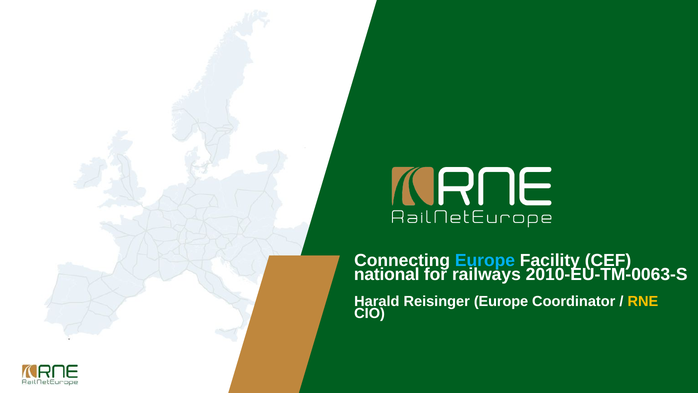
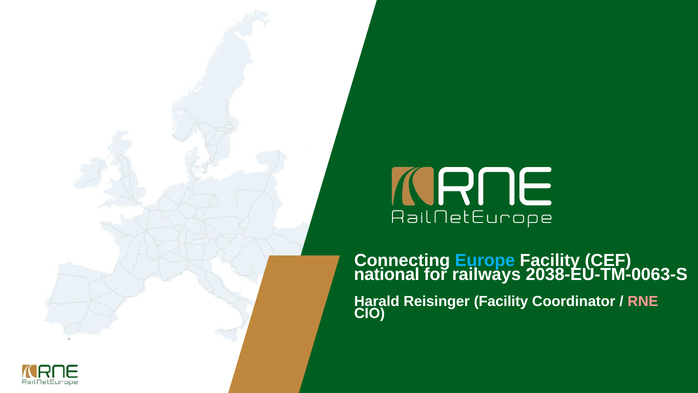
2010-EU-TM-0063-S: 2010-EU-TM-0063-S -> 2038-EU-TM-0063-S
Reisinger Europe: Europe -> Facility
RNE colour: yellow -> pink
